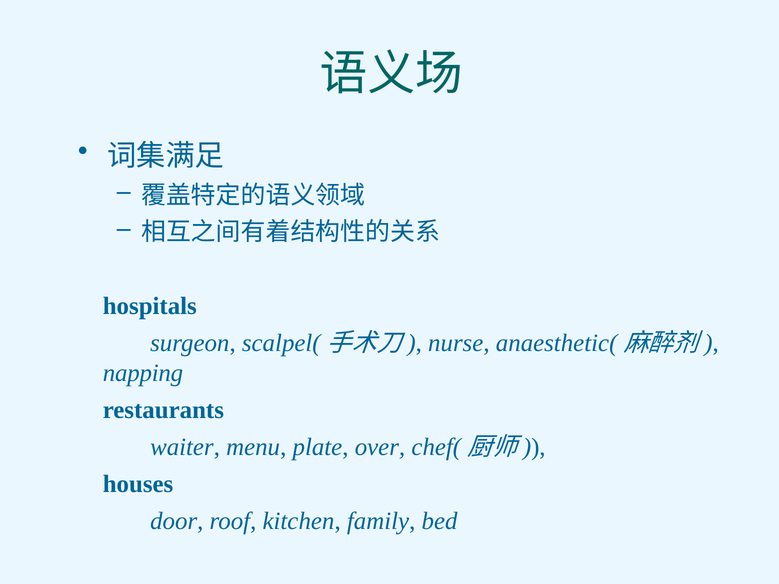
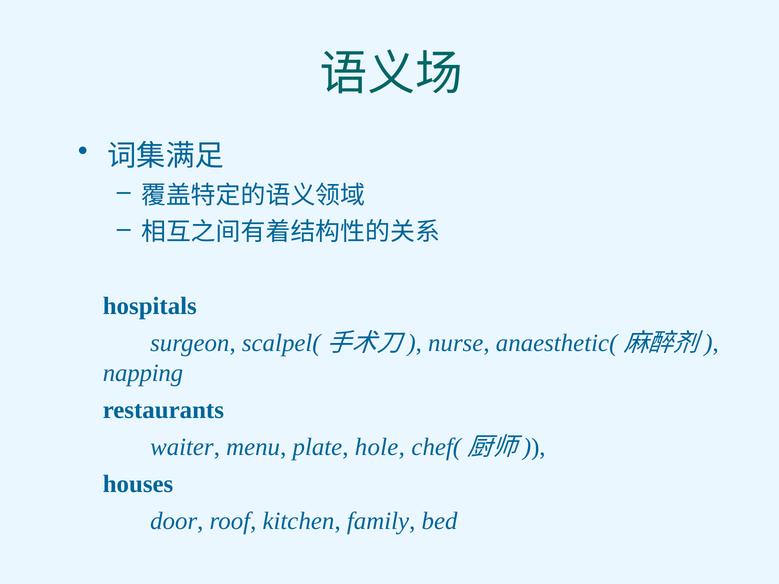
over: over -> hole
